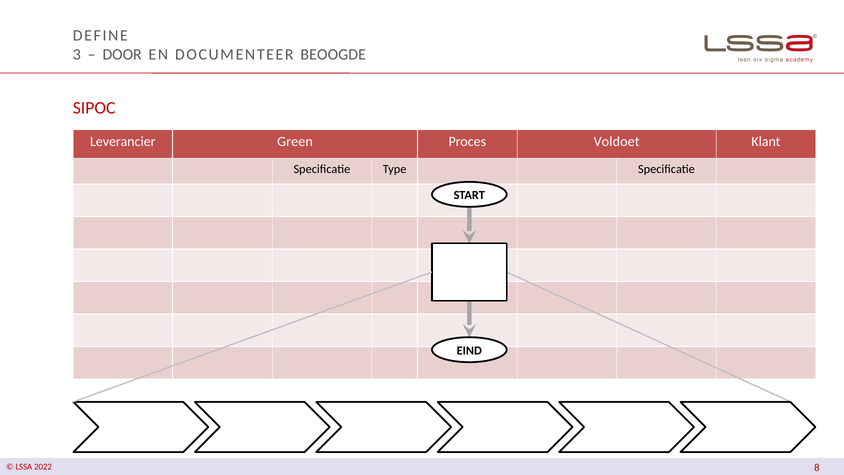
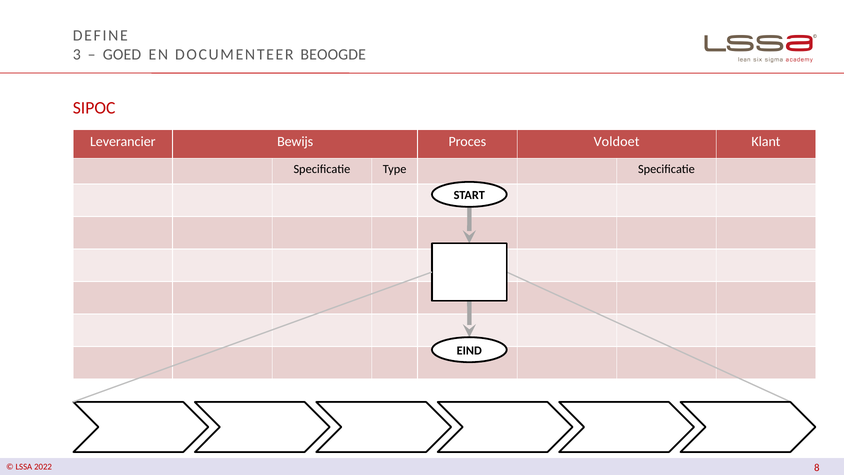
DOOR: DOOR -> GOED
Green: Green -> Bewijs
